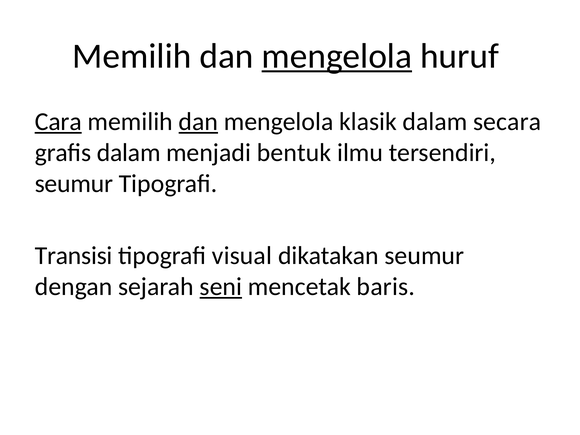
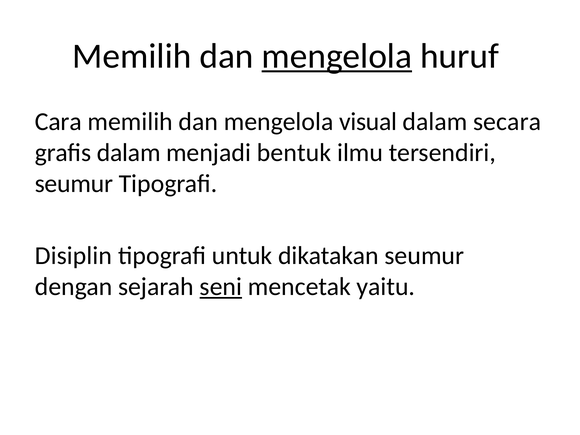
Cara underline: present -> none
dan at (198, 122) underline: present -> none
klasik: klasik -> visual
Transisi: Transisi -> Disiplin
visual: visual -> untuk
baris: baris -> yaitu
